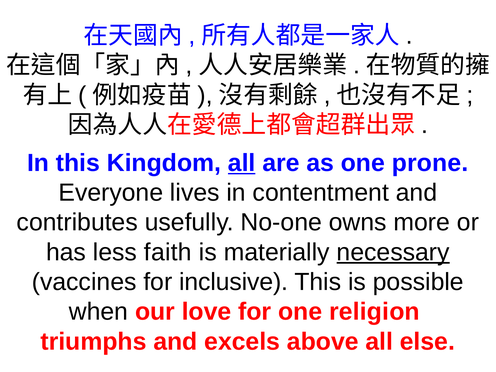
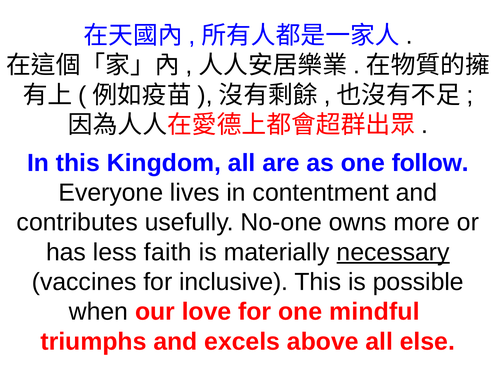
all at (242, 163) underline: present -> none
prone: prone -> follow
religion: religion -> mindful
